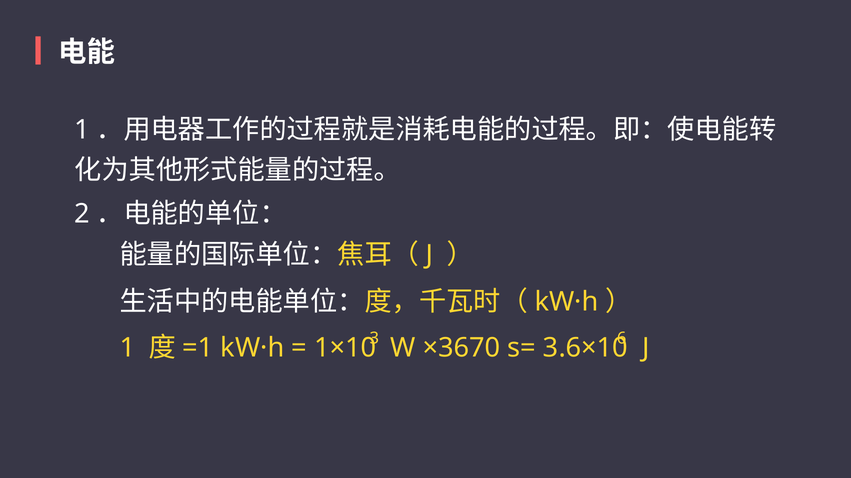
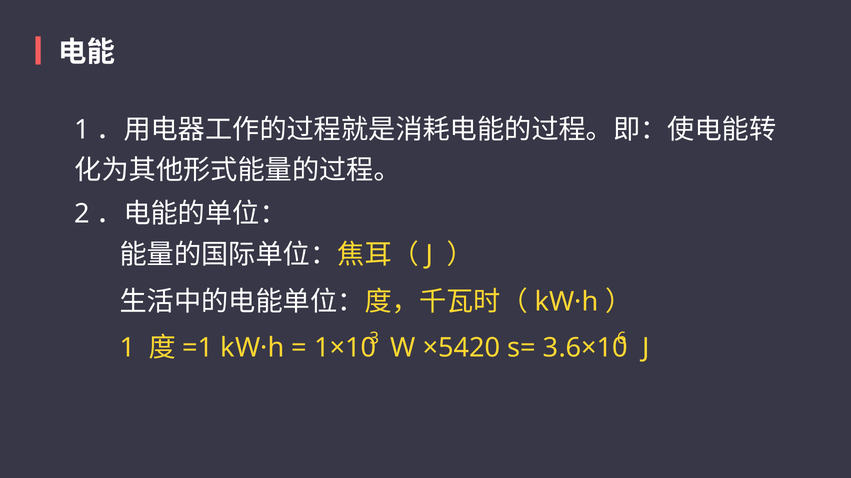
×3670: ×3670 -> ×5420
